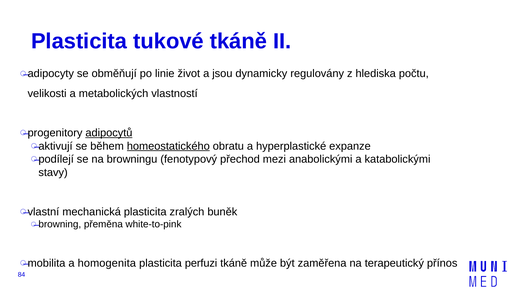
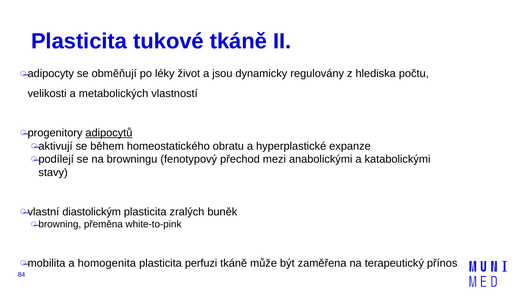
linie: linie -> léky
homeostatického underline: present -> none
mechanická: mechanická -> diastolickým
